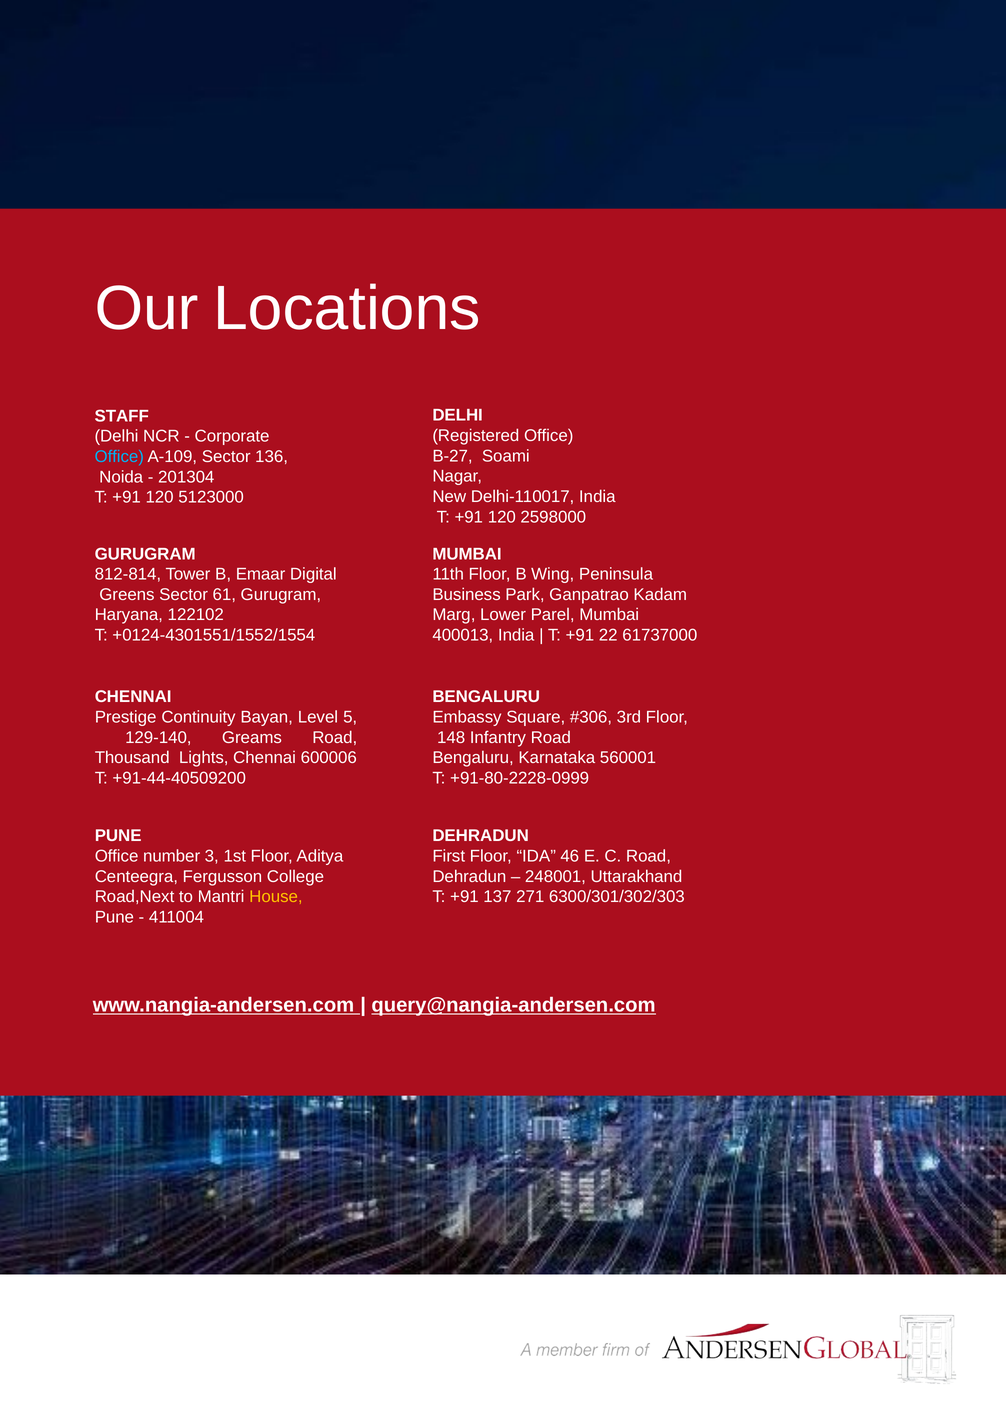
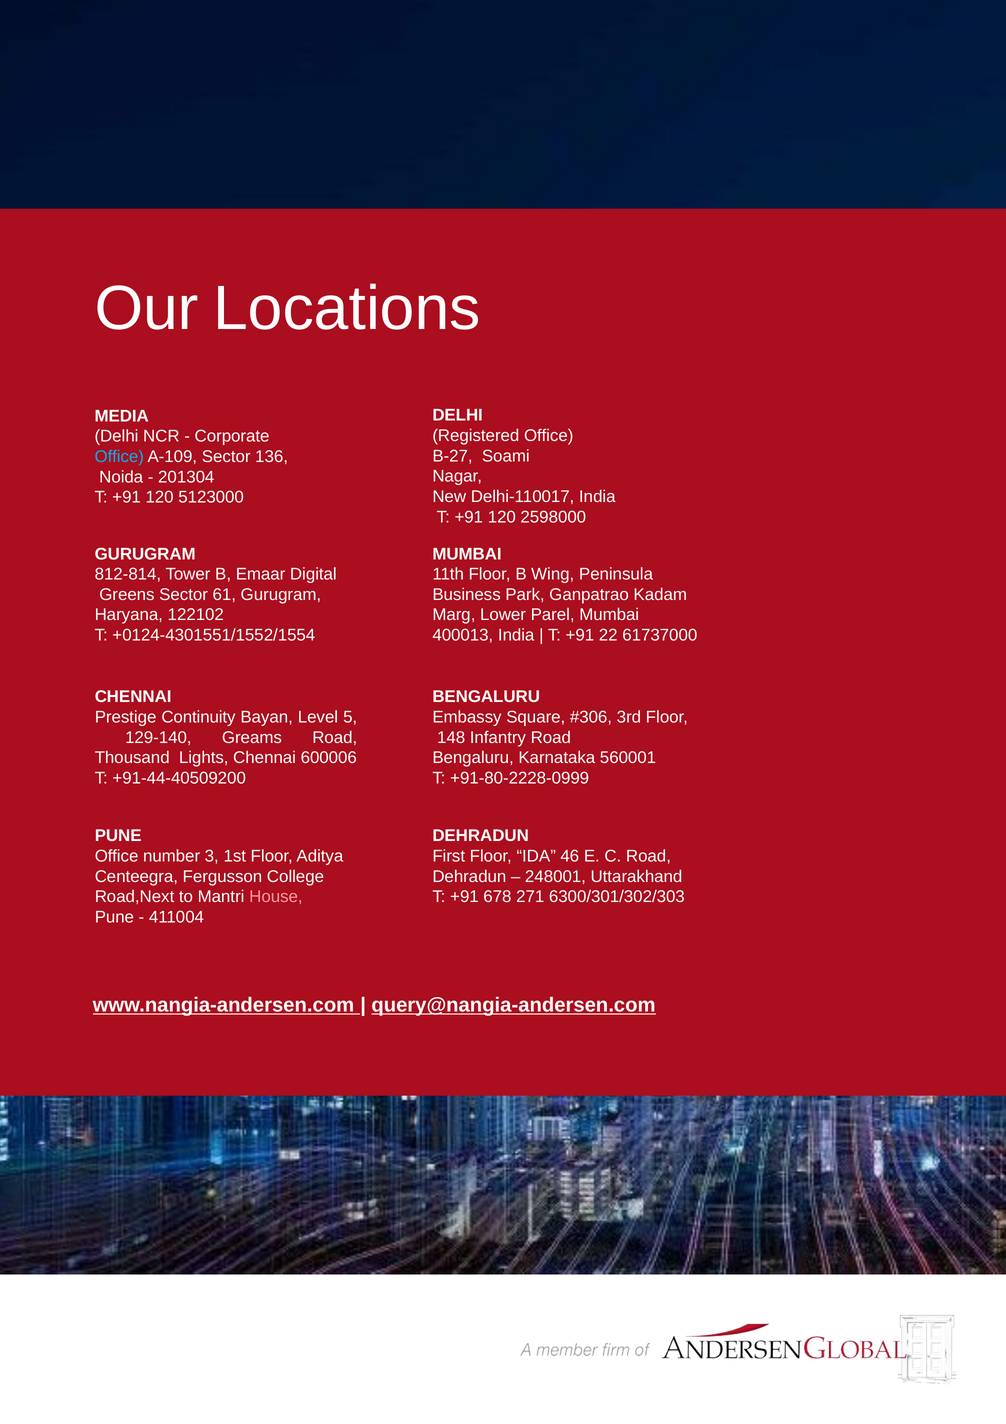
STAFF: STAFF -> MEDIA
House colour: yellow -> pink
137: 137 -> 678
